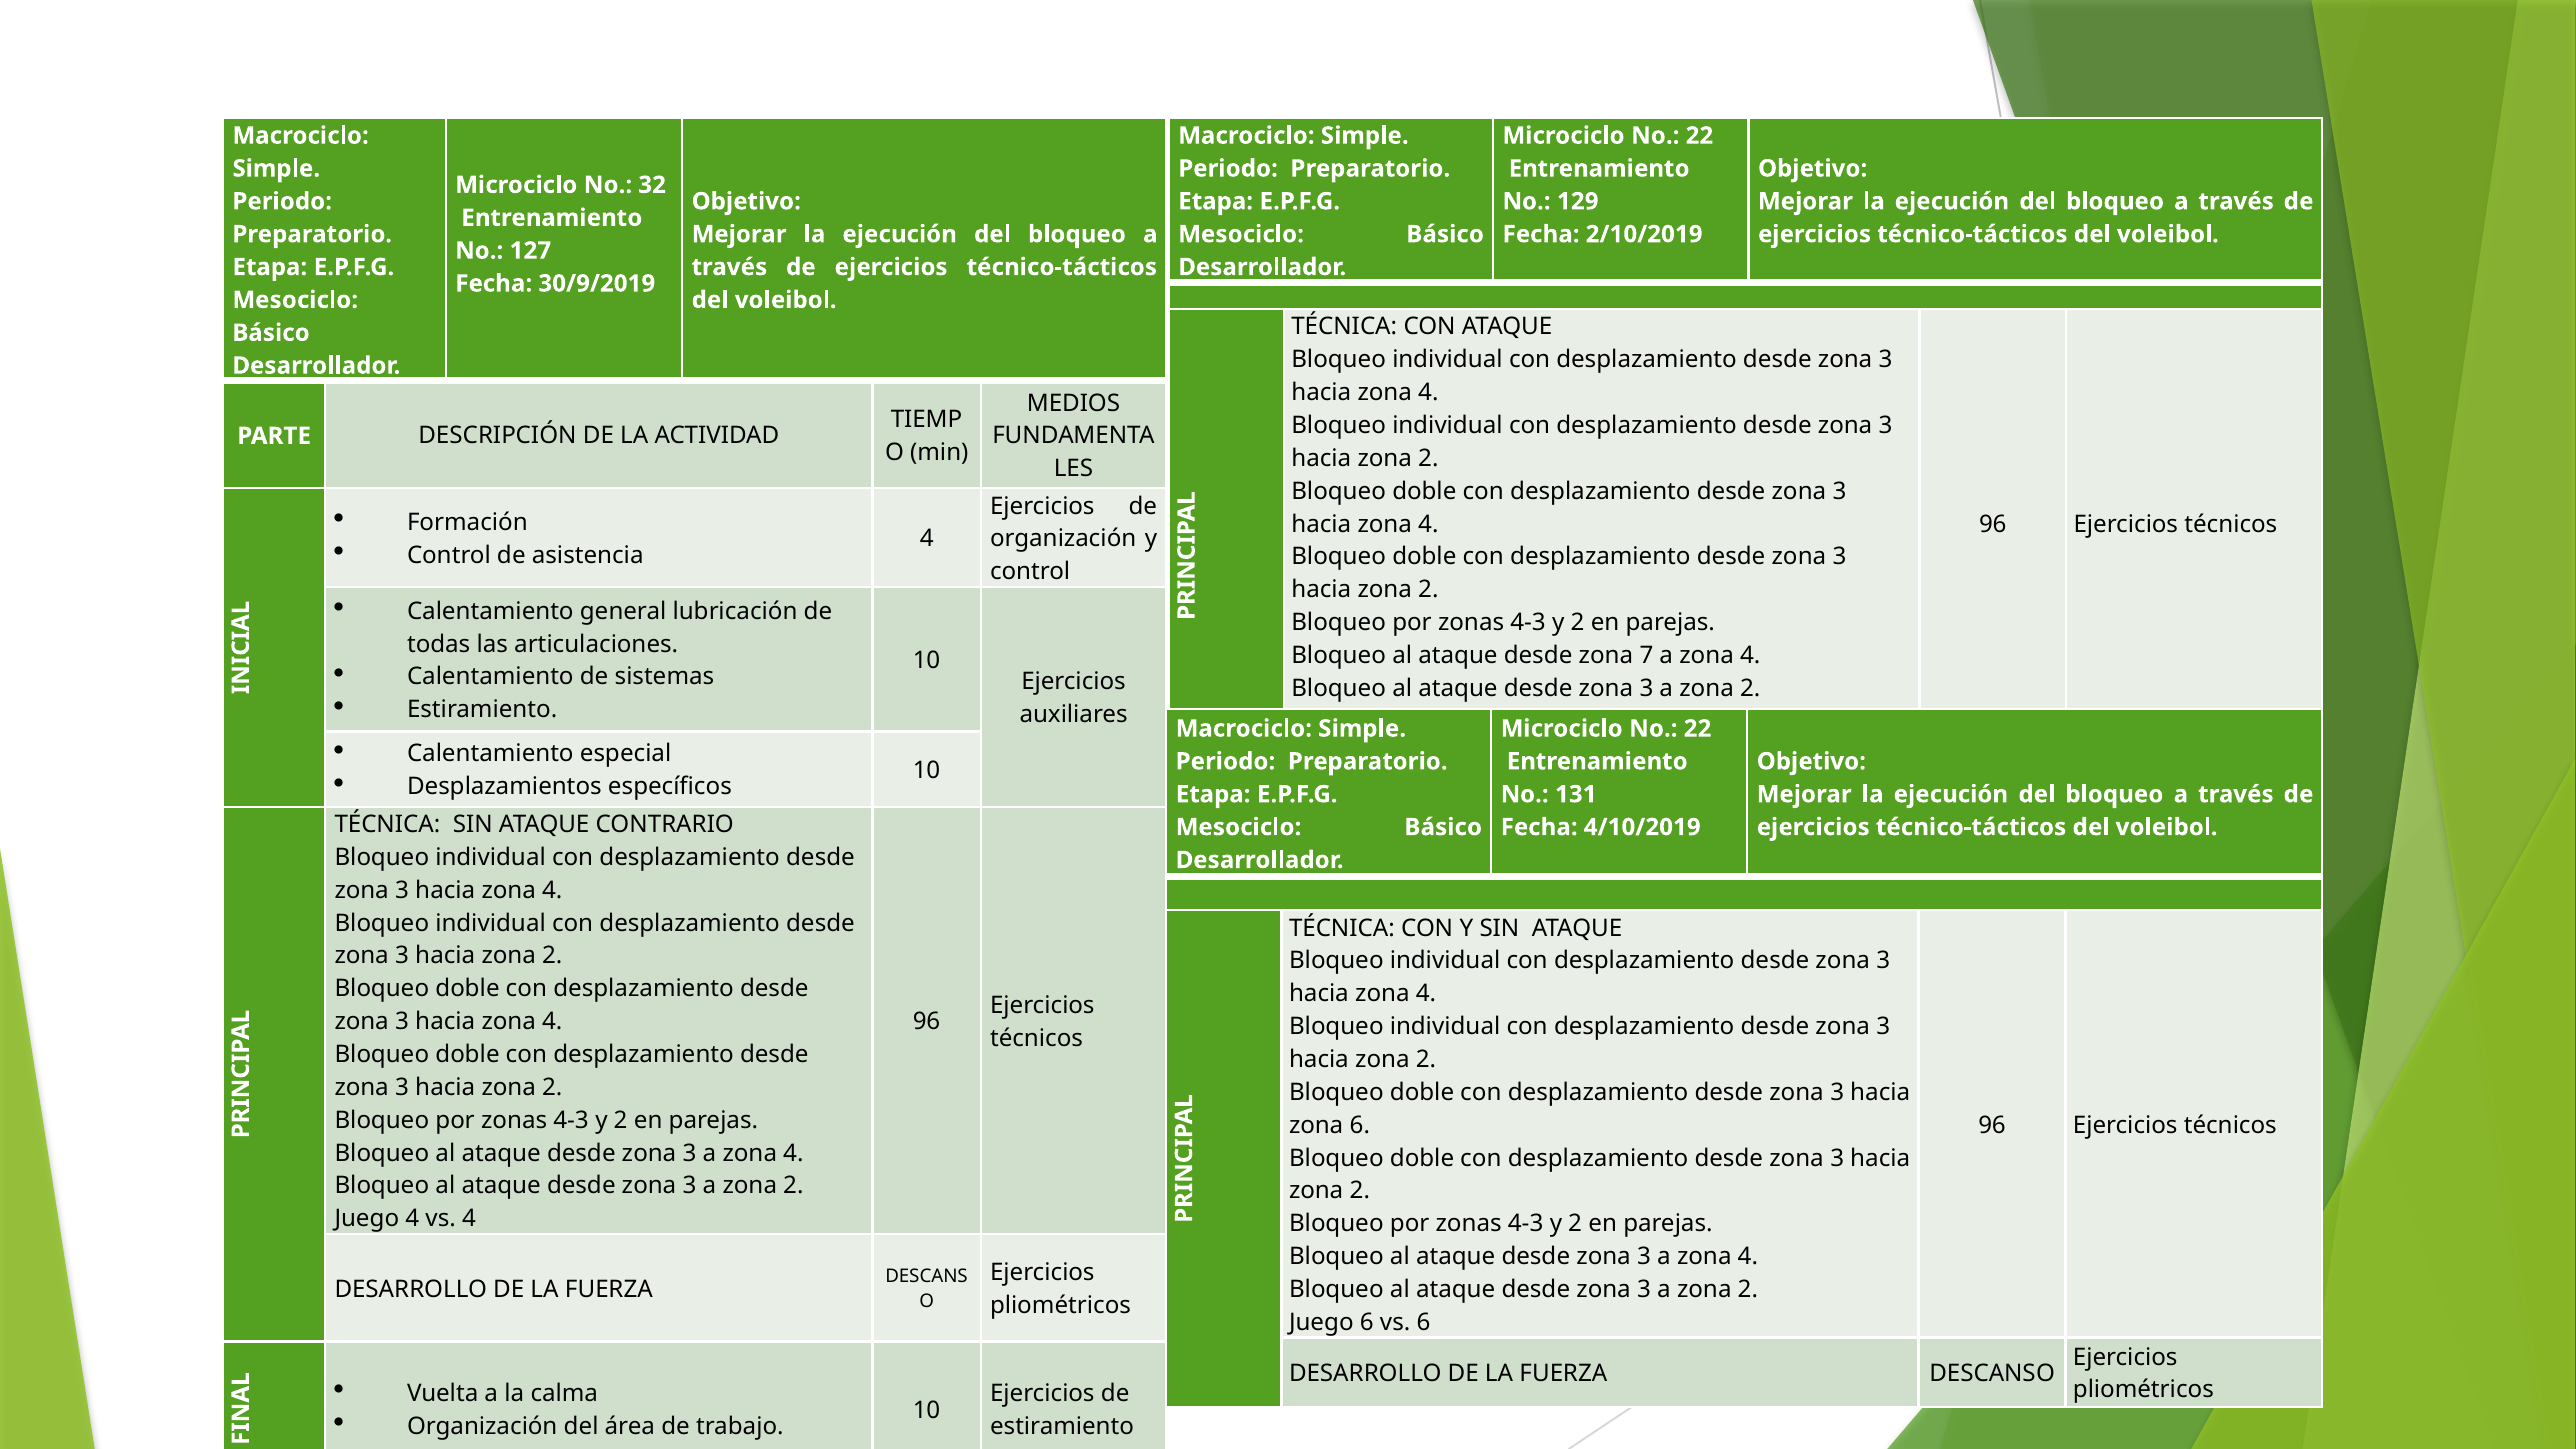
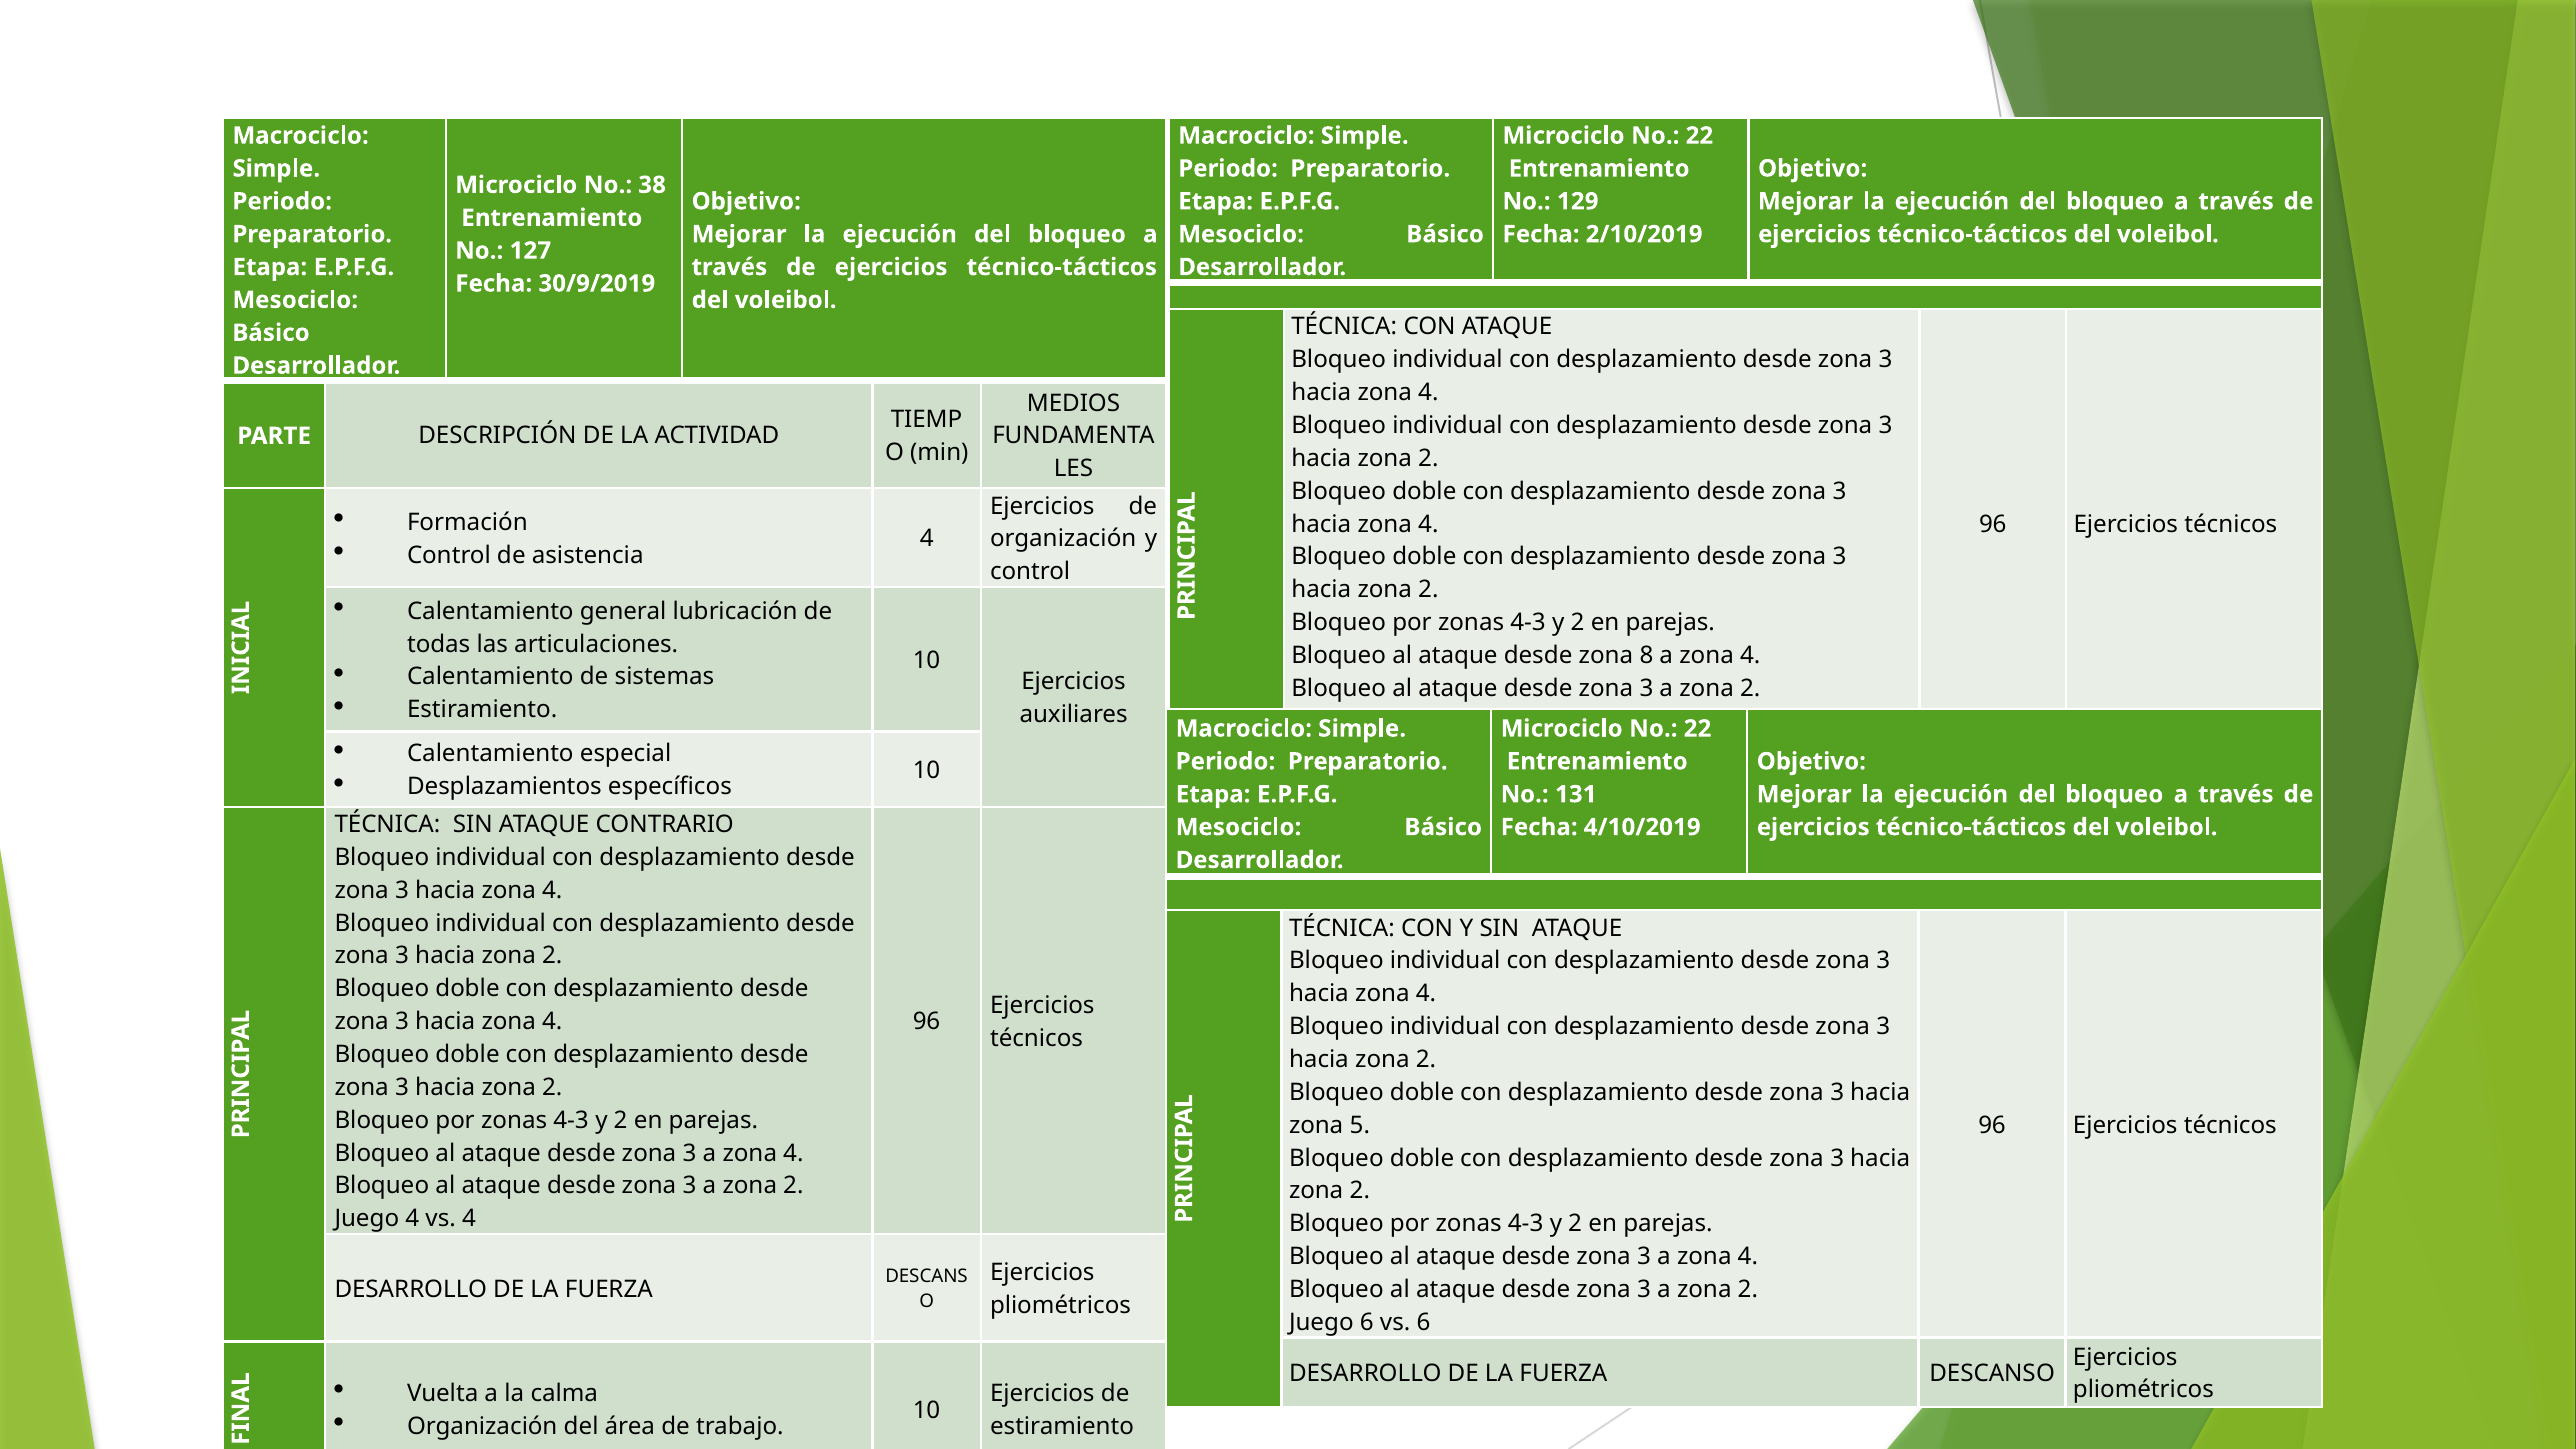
32: 32 -> 38
7: 7 -> 8
zona 6: 6 -> 5
